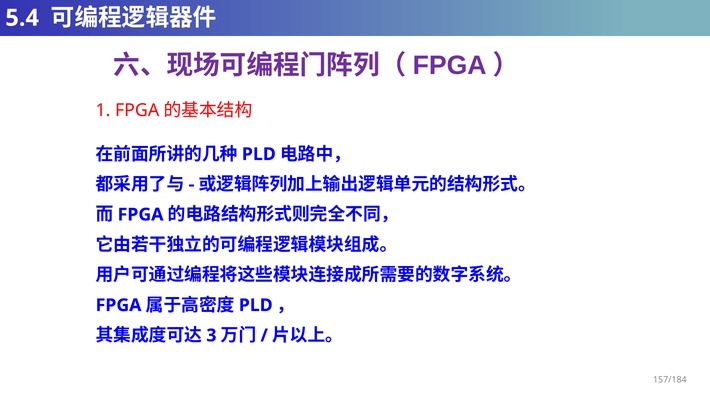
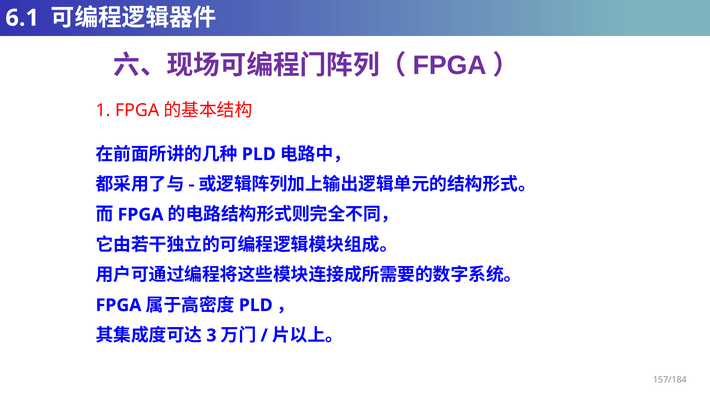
5.4: 5.4 -> 6.1
